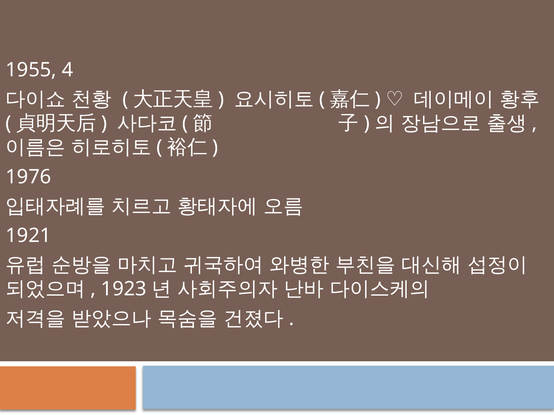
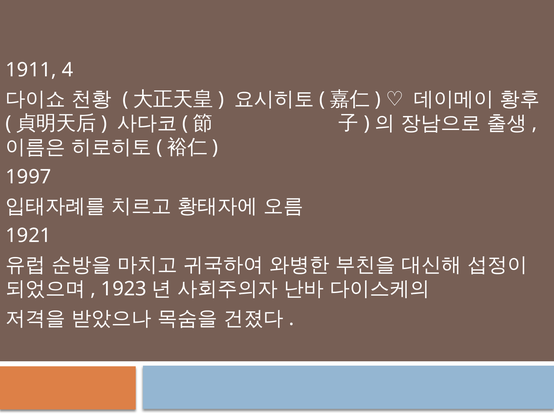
1955: 1955 -> 1911
1976: 1976 -> 1997
